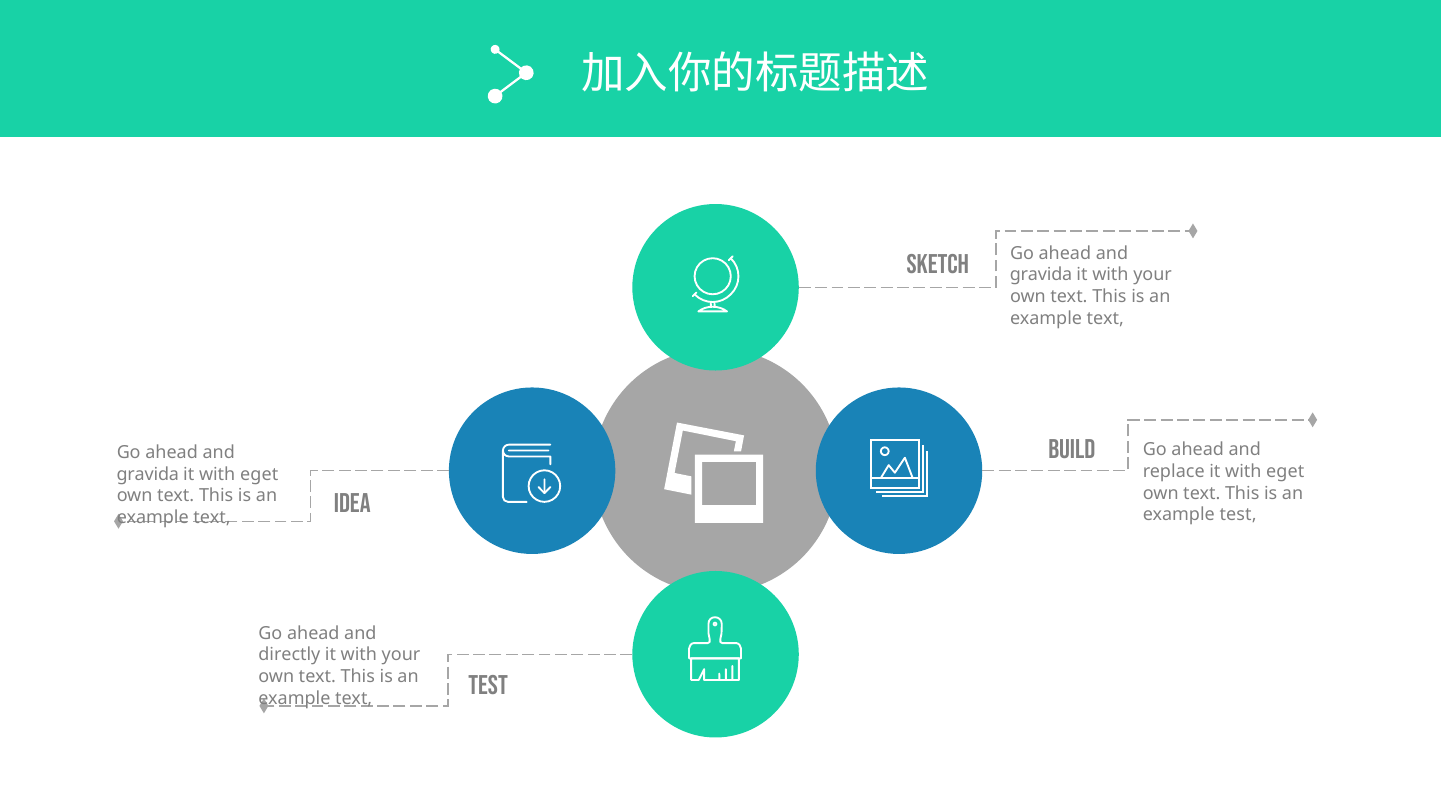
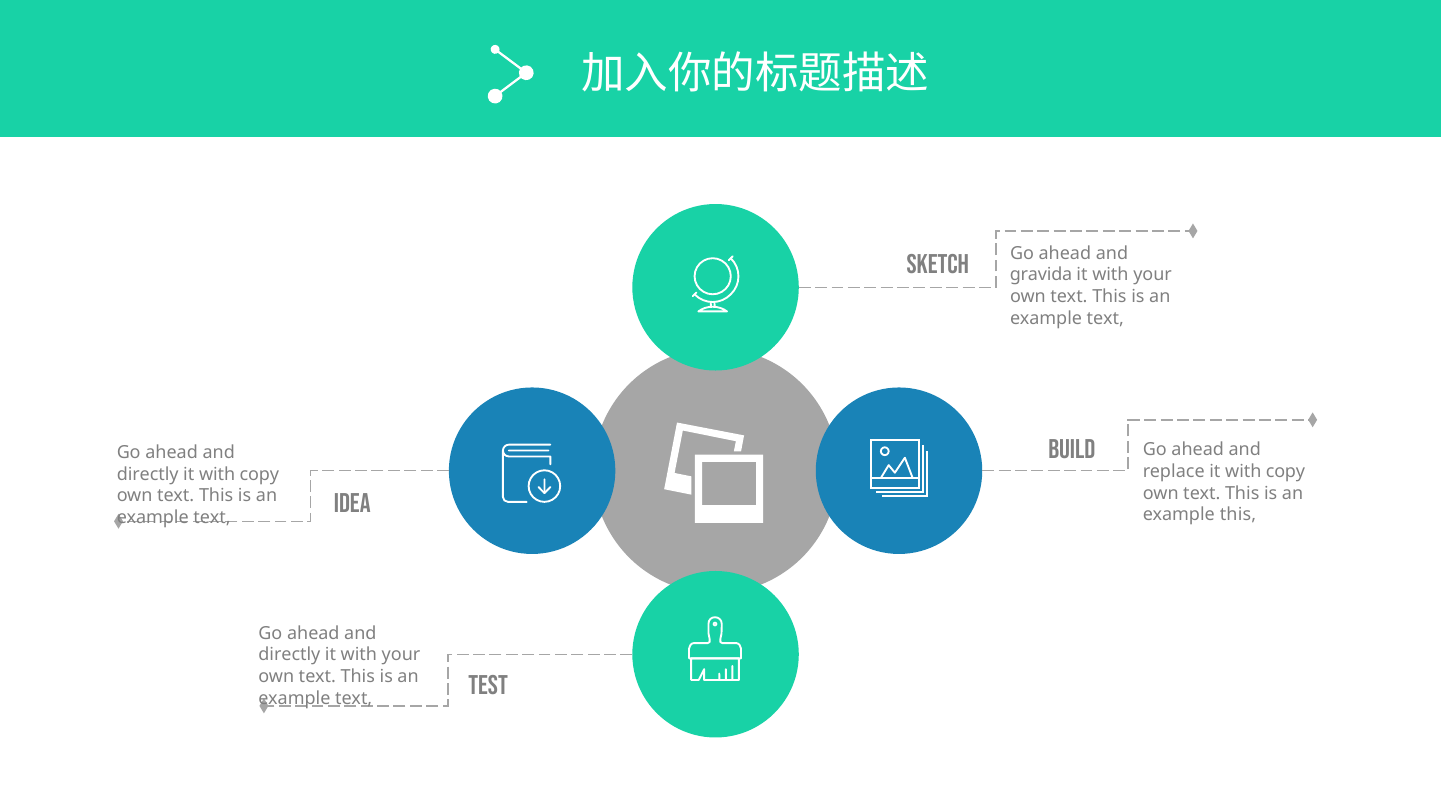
replace it with eget: eget -> copy
gravida at (148, 474): gravida -> directly
eget at (259, 474): eget -> copy
example test: test -> this
